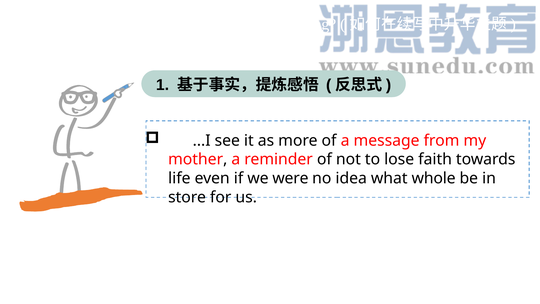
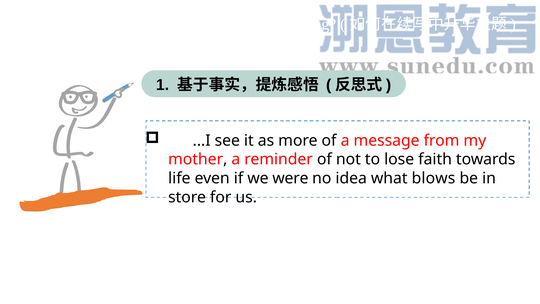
whole: whole -> blows
